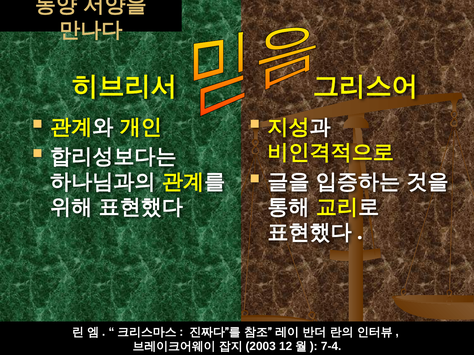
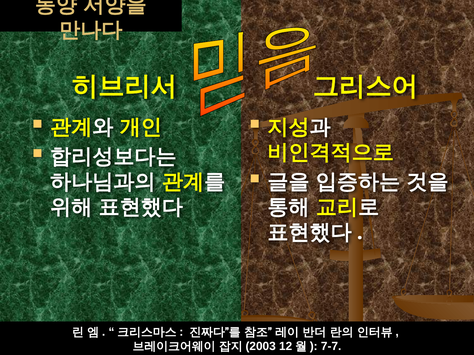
7-4: 7-4 -> 7-7
